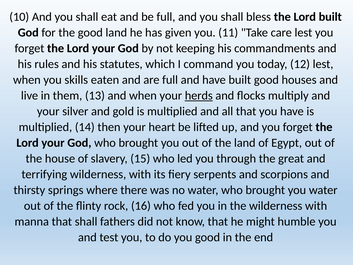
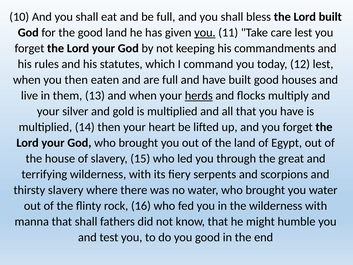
you at (205, 33) underline: none -> present
you skills: skills -> then
thirsty springs: springs -> slavery
